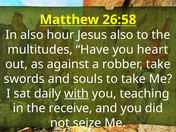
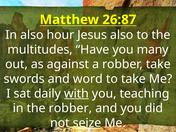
26:58: 26:58 -> 26:87
heart: heart -> many
souls: souls -> word
the receive: receive -> robber
seize underline: none -> present
